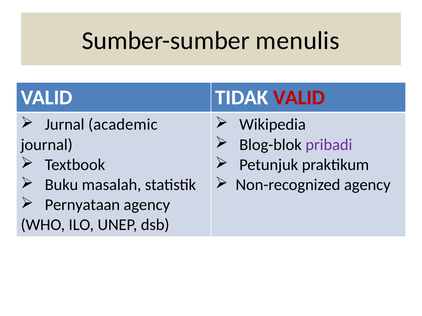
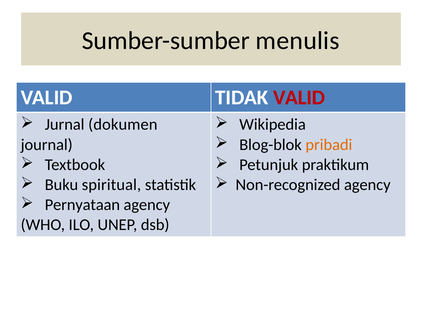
academic: academic -> dokumen
pribadi colour: purple -> orange
masalah: masalah -> spiritual
